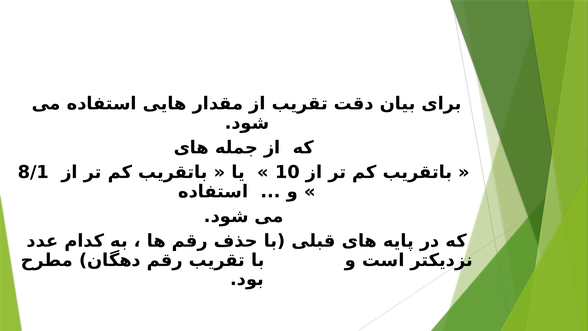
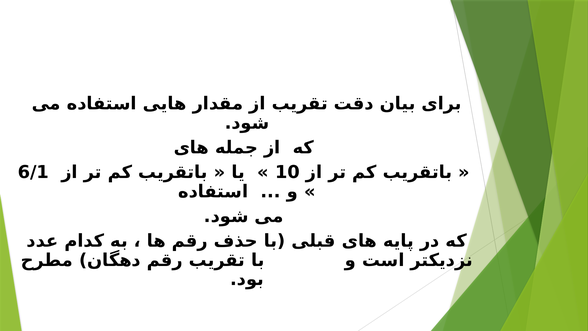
8/1: 8/1 -> 6/1
